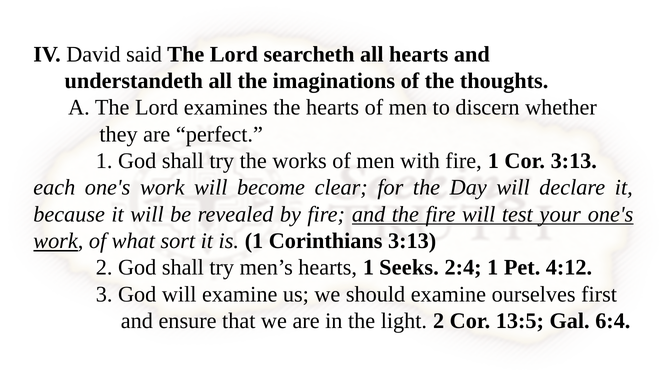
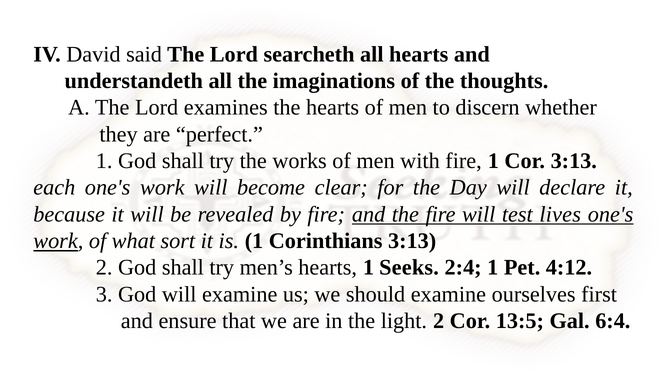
your: your -> lives
